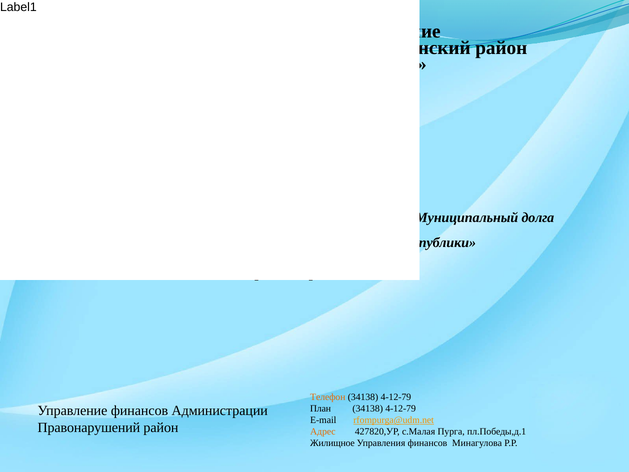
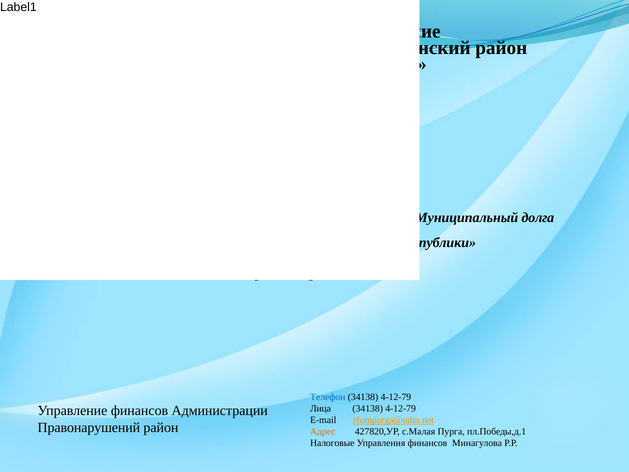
Телефон colour: orange -> blue
План: План -> Лица
Жилищное: Жилищное -> Налоговые
